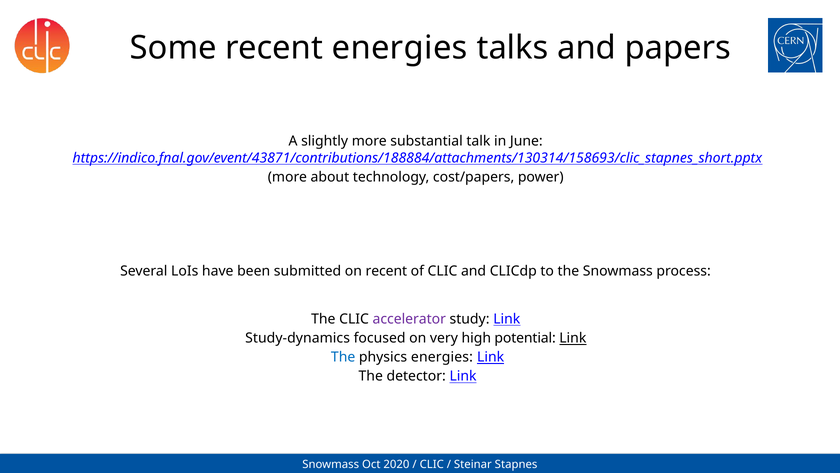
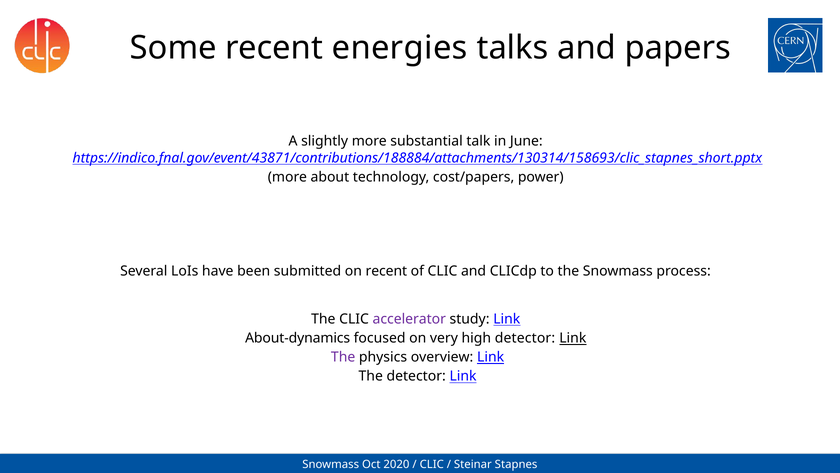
Study-dynamics: Study-dynamics -> About-dynamics
high potential: potential -> detector
The at (343, 357) colour: blue -> purple
physics energies: energies -> overview
